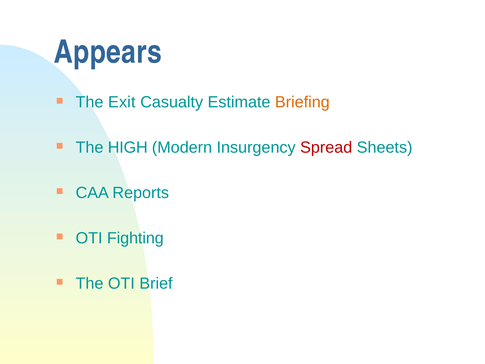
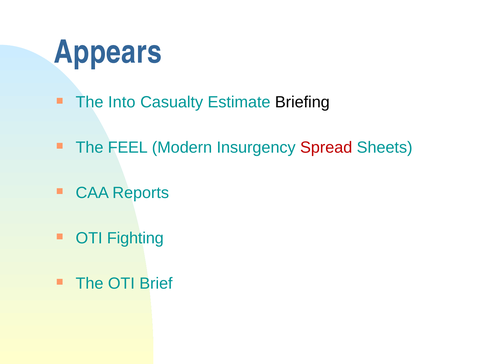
Exit: Exit -> Into
Briefing colour: orange -> black
HIGH: HIGH -> FEEL
